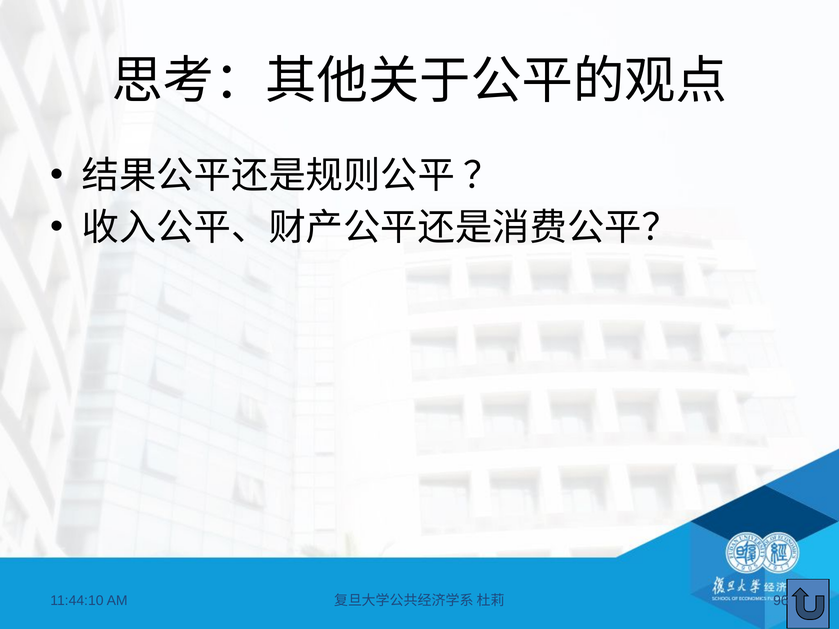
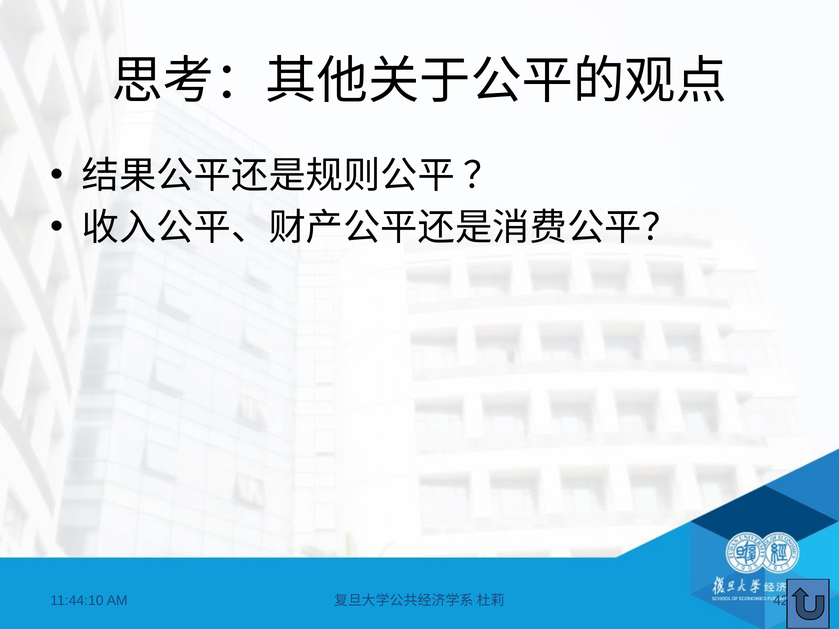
96: 96 -> 42
